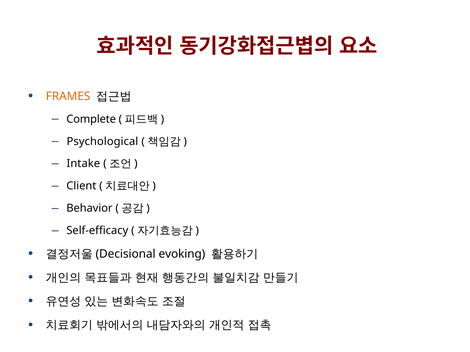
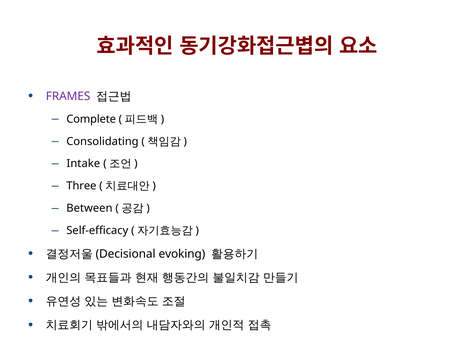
FRAMES colour: orange -> purple
Psychological: Psychological -> Consolidating
Client: Client -> Three
Behavior: Behavior -> Between
